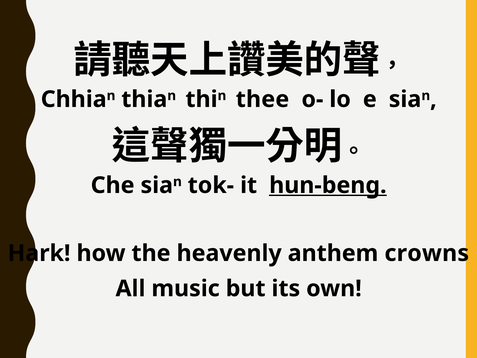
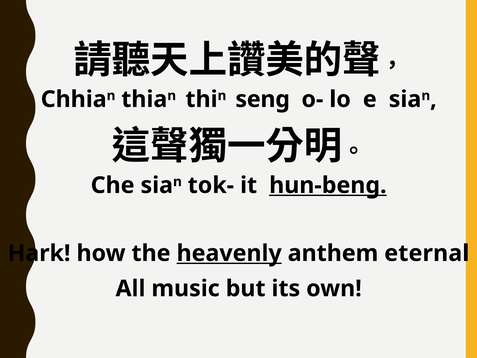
thee: thee -> seng
heavenly underline: none -> present
crowns: crowns -> eternal
